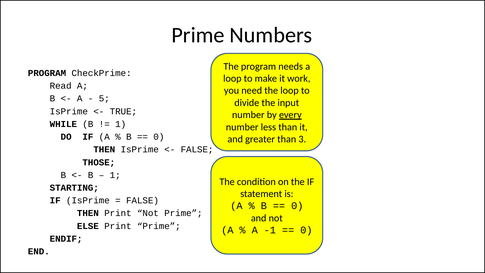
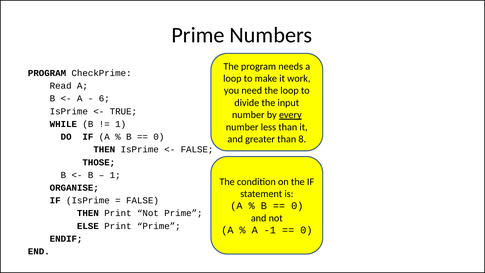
5: 5 -> 6
3: 3 -> 8
STARTING: STARTING -> ORGANISE
